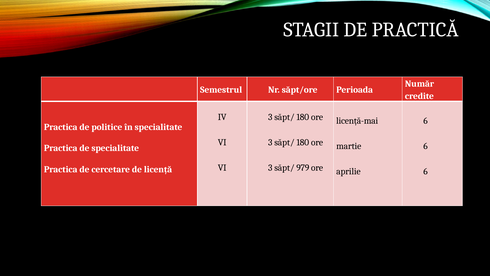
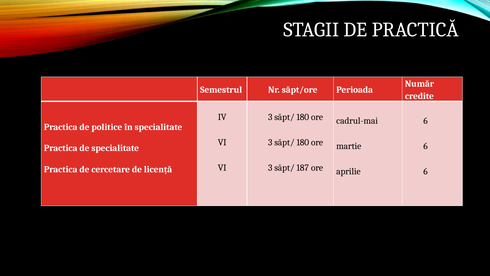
licență-mai: licență-mai -> cadrul-mai
979: 979 -> 187
